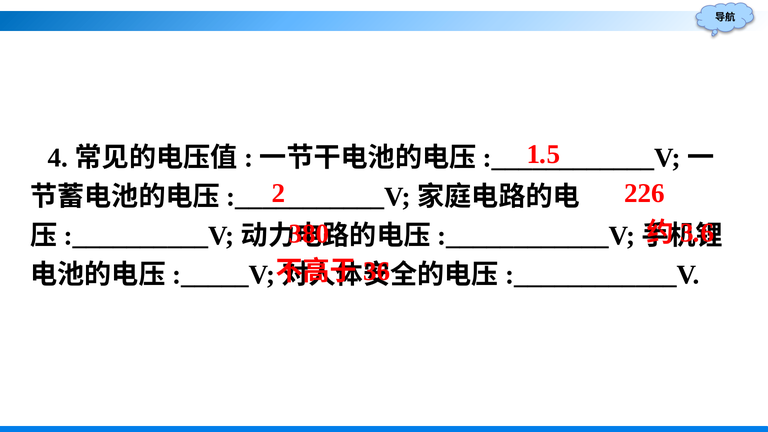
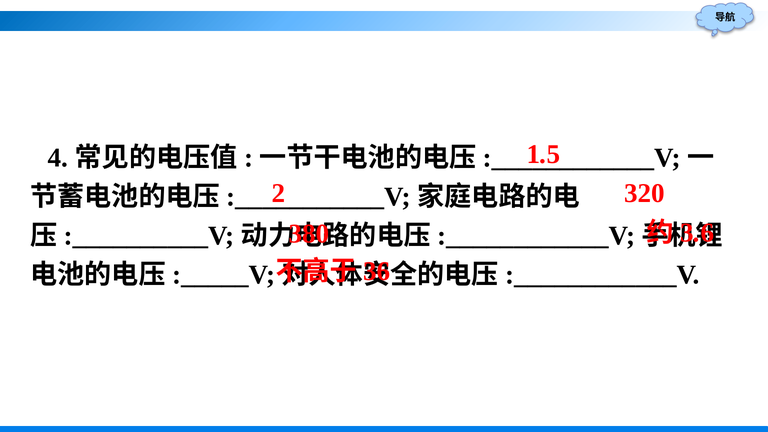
226: 226 -> 320
